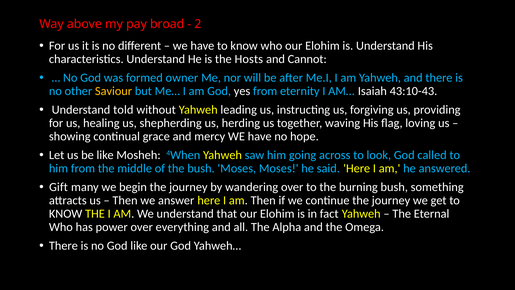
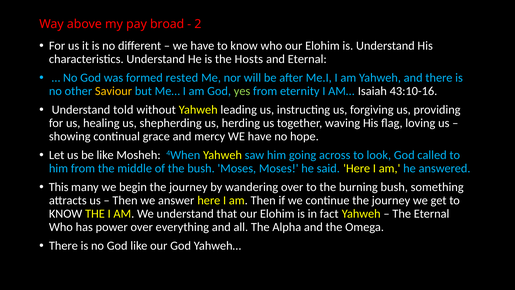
and Cannot: Cannot -> Eternal
owner: owner -> rested
yes colour: white -> light green
43:10-43: 43:10-43 -> 43:10-16
Gift: Gift -> This
